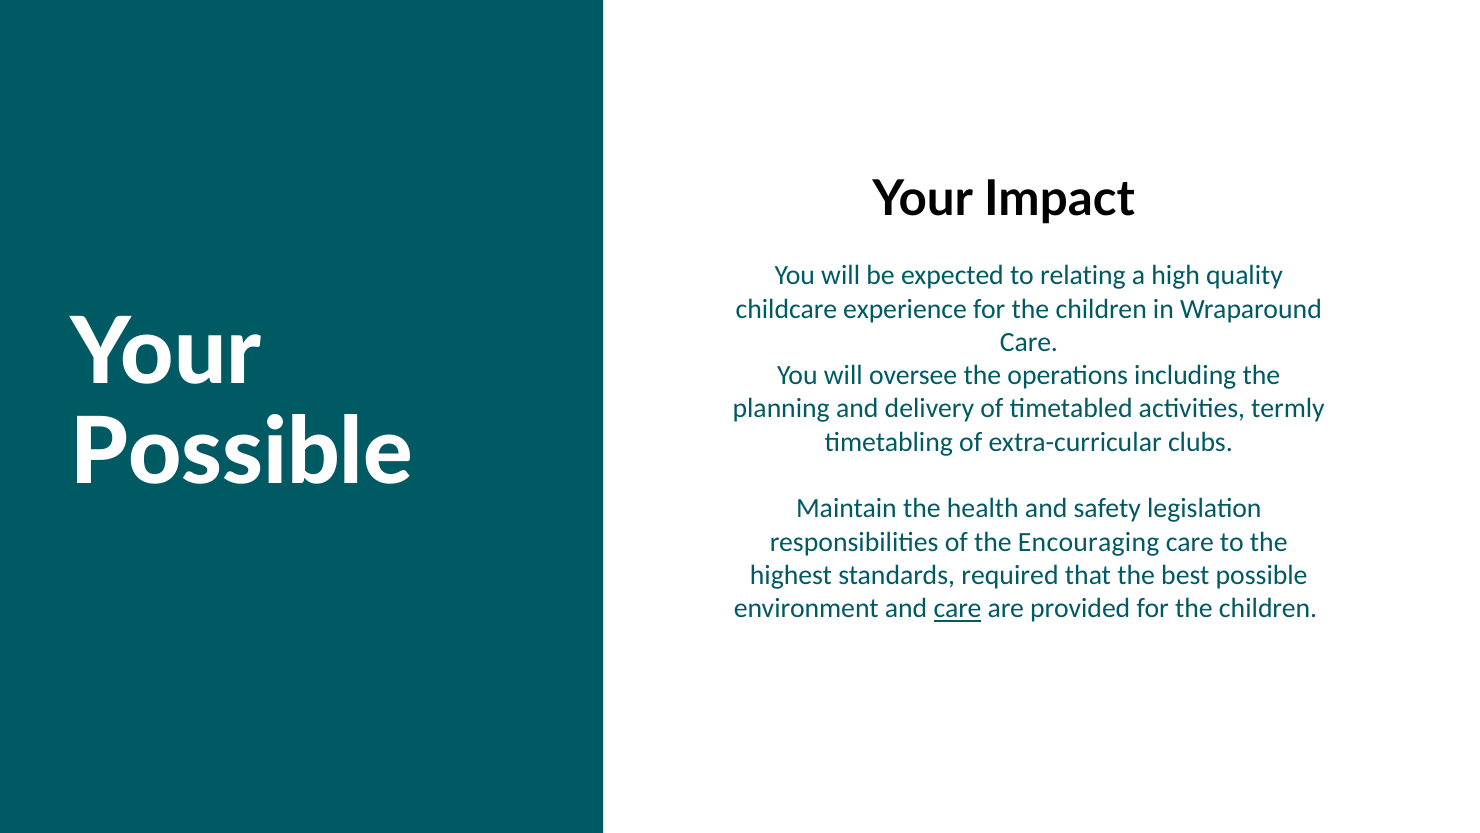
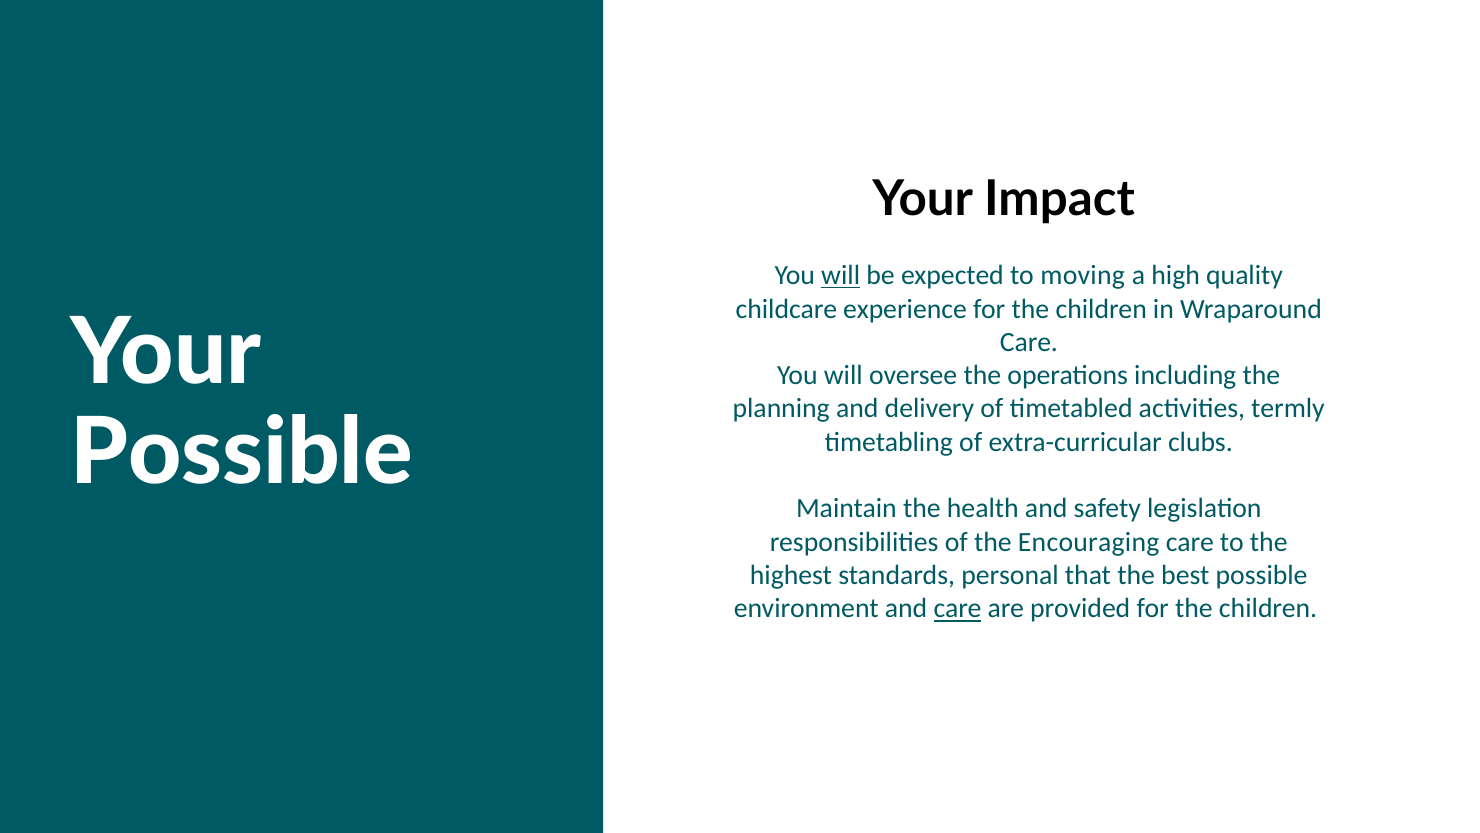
will at (841, 275) underline: none -> present
relating: relating -> moving
required: required -> personal
